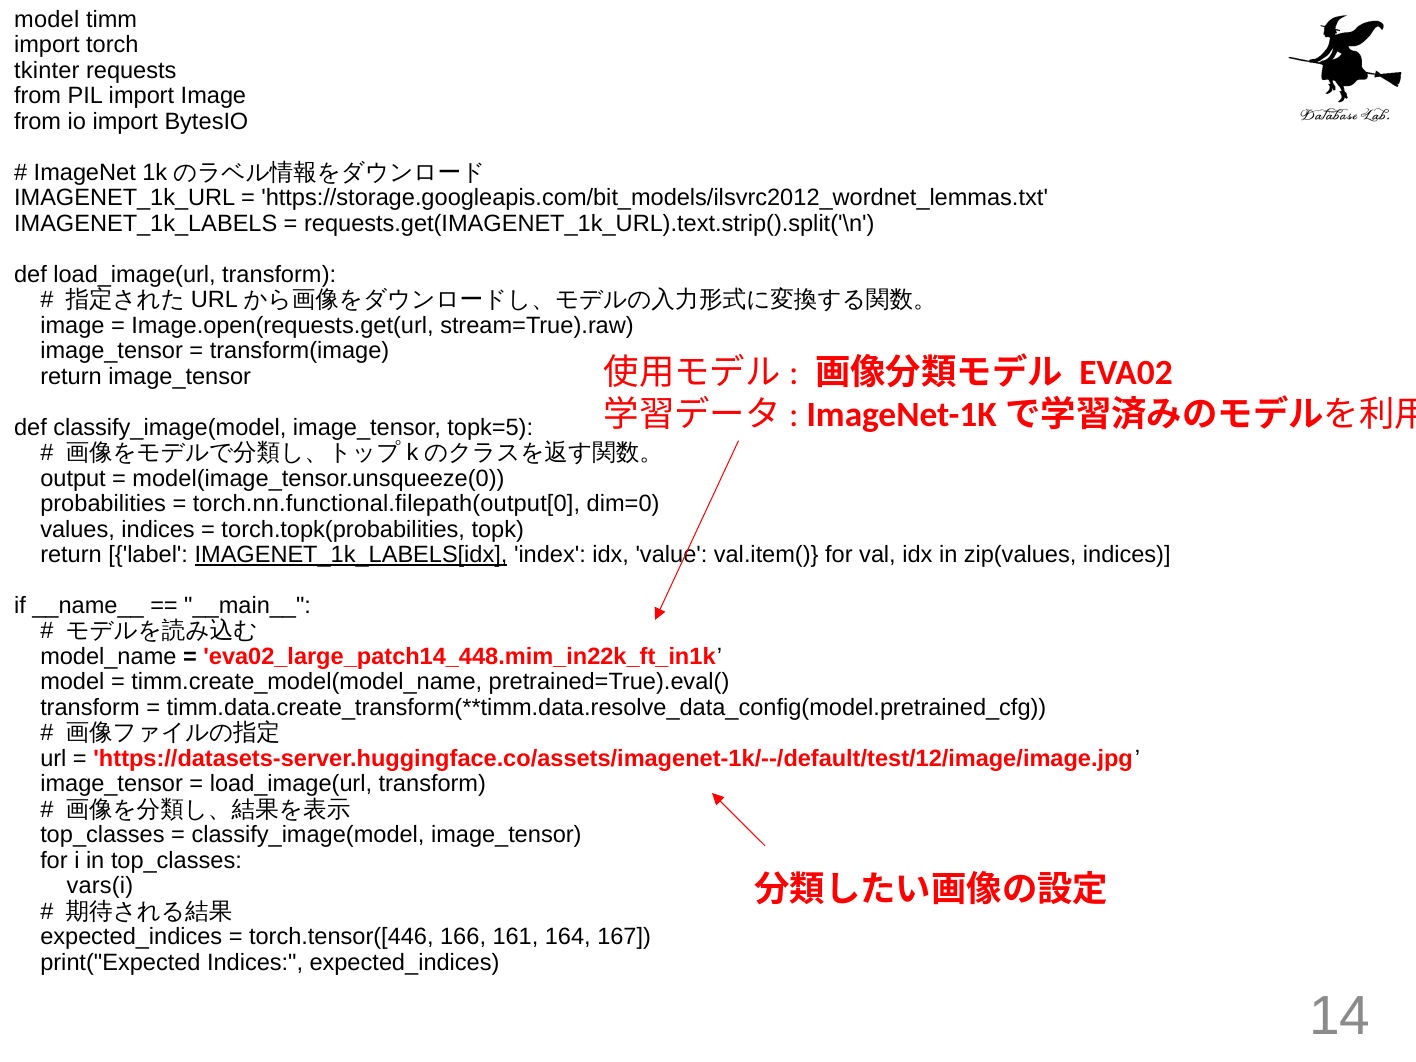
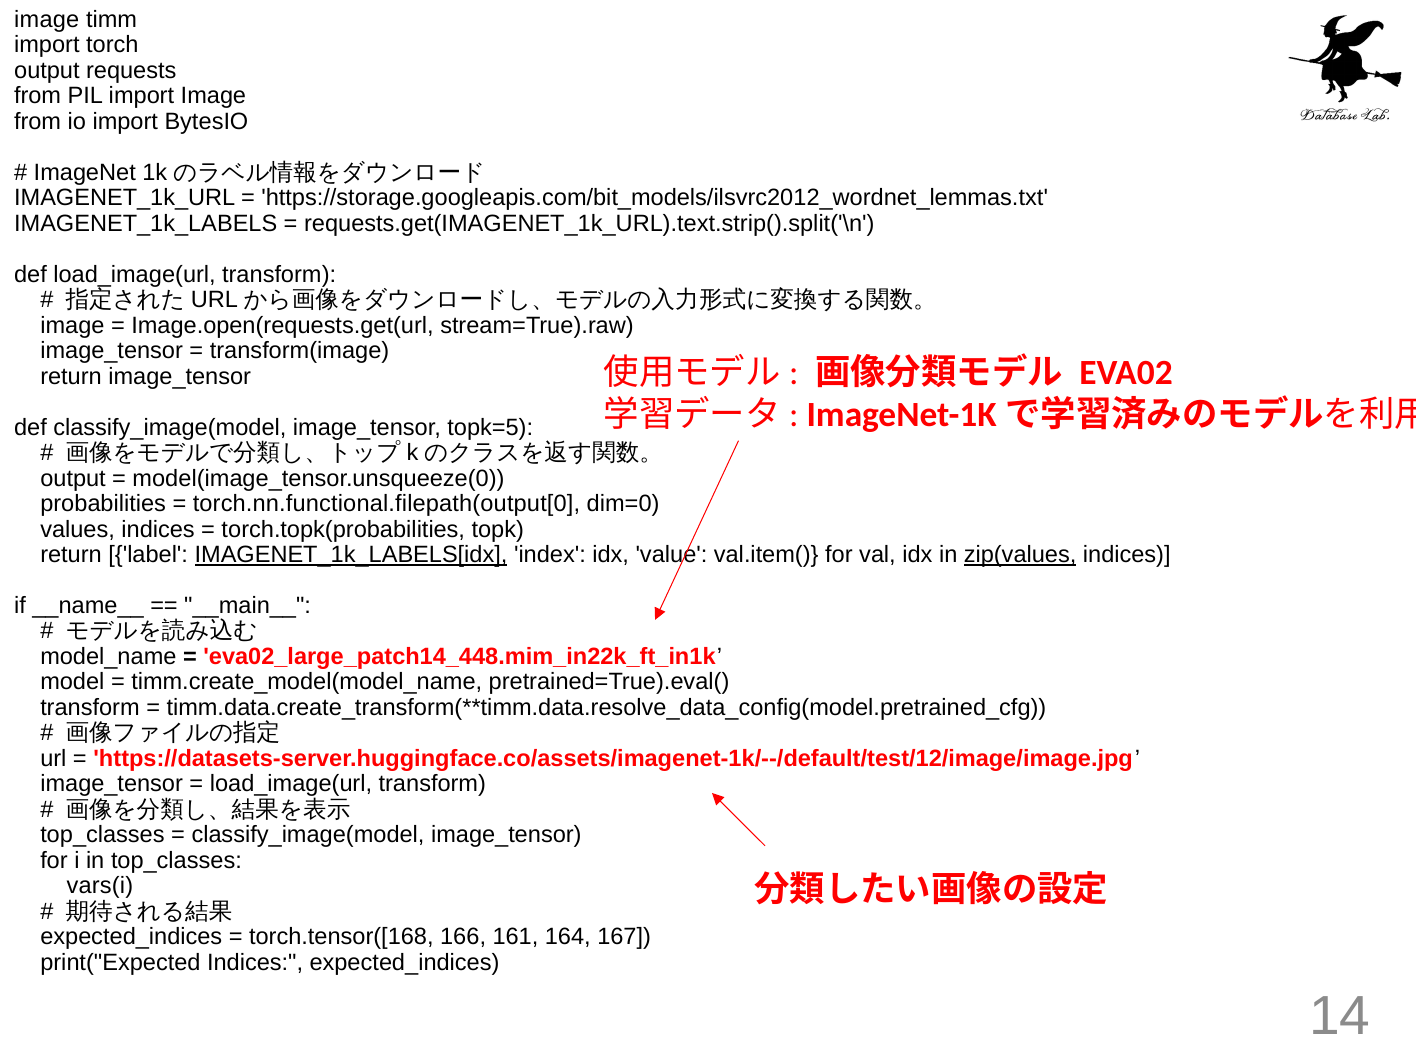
model at (47, 20): model -> image
tkinter at (47, 71): tkinter -> output
zip(values underline: none -> present
torch.tensor([446: torch.tensor([446 -> torch.tensor([168
